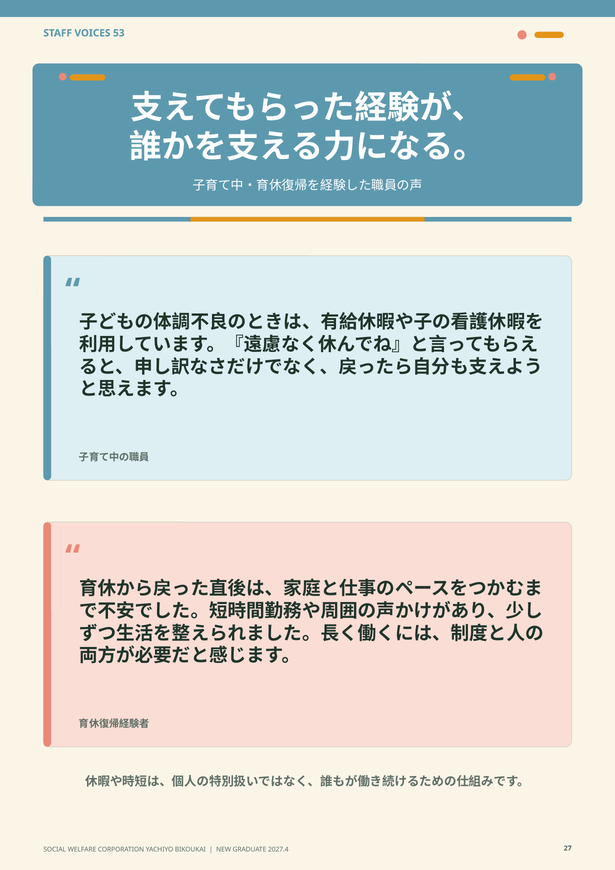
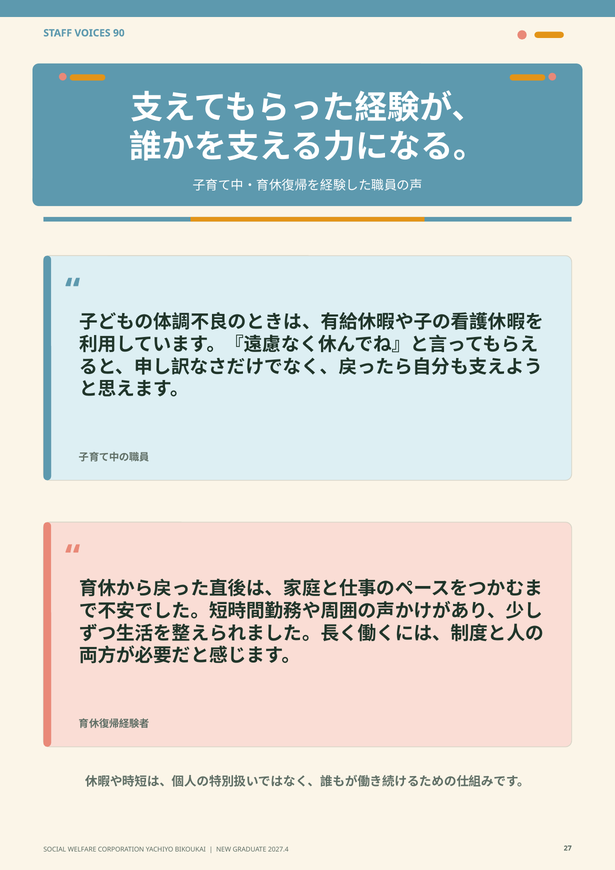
53: 53 -> 90
